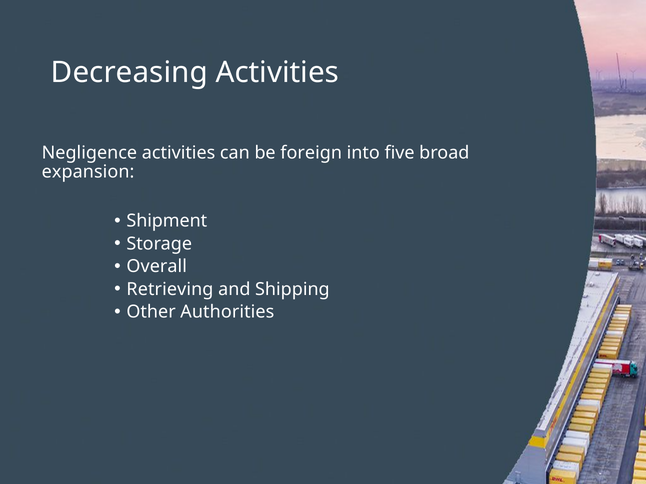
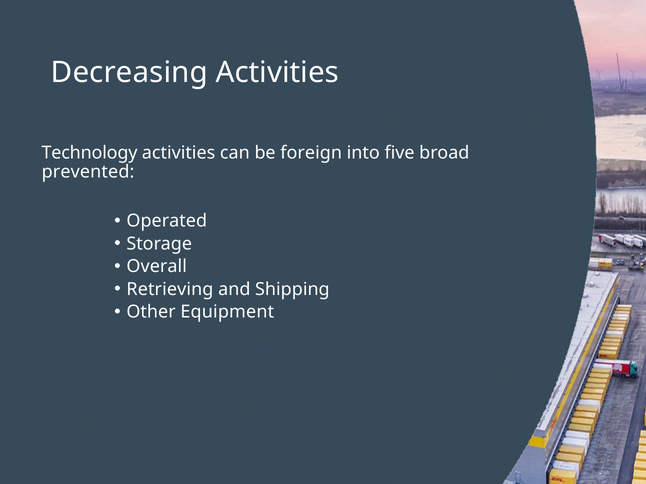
Negligence: Negligence -> Technology
expansion: expansion -> prevented
Shipment: Shipment -> Operated
Authorities: Authorities -> Equipment
